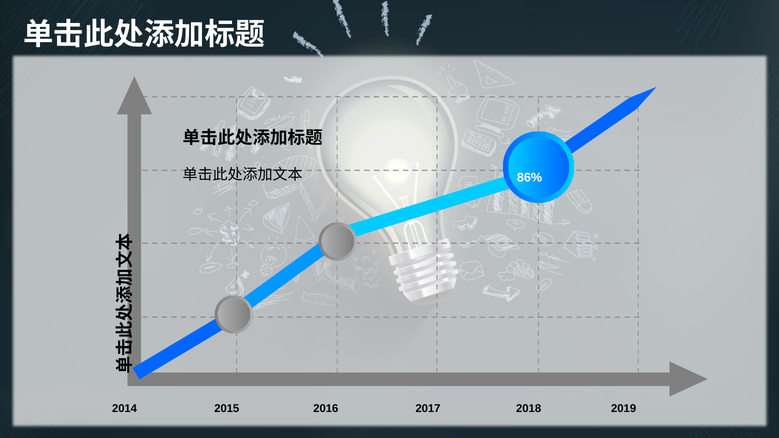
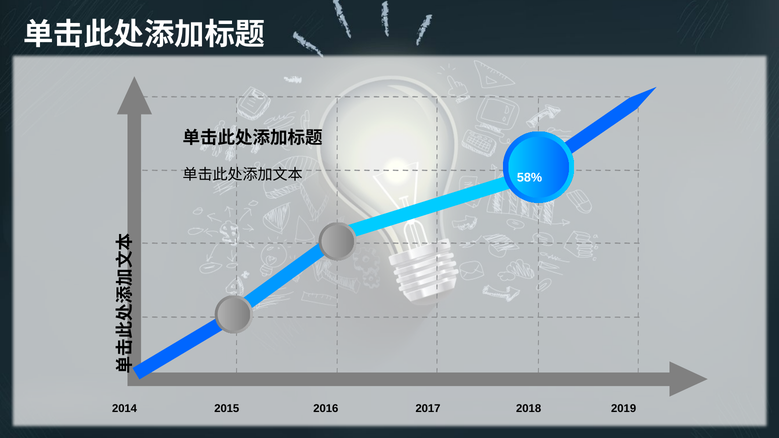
86%: 86% -> 58%
